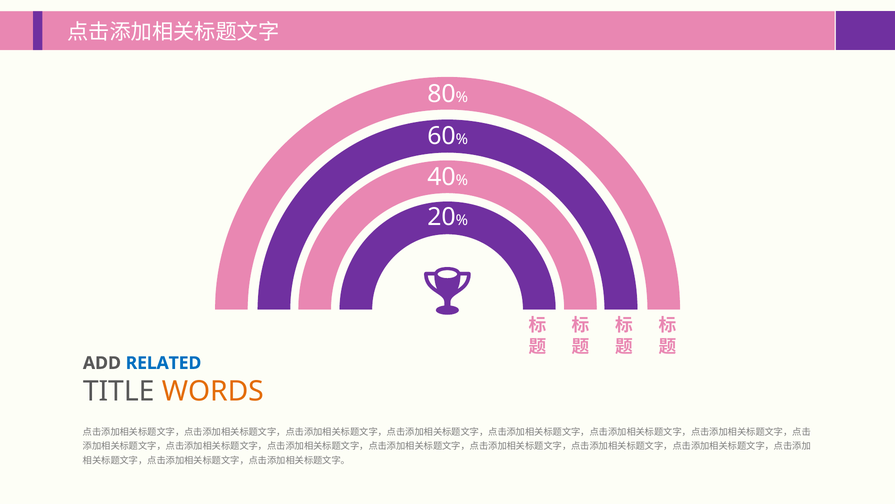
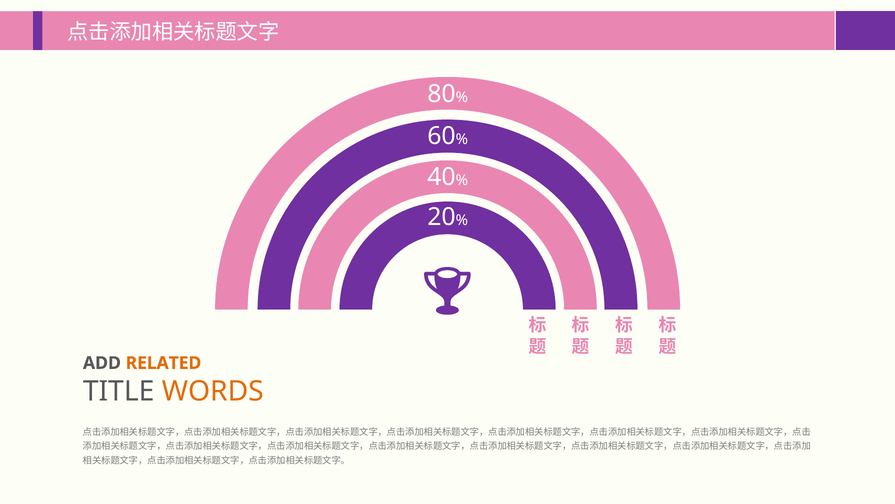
RELATED colour: blue -> orange
